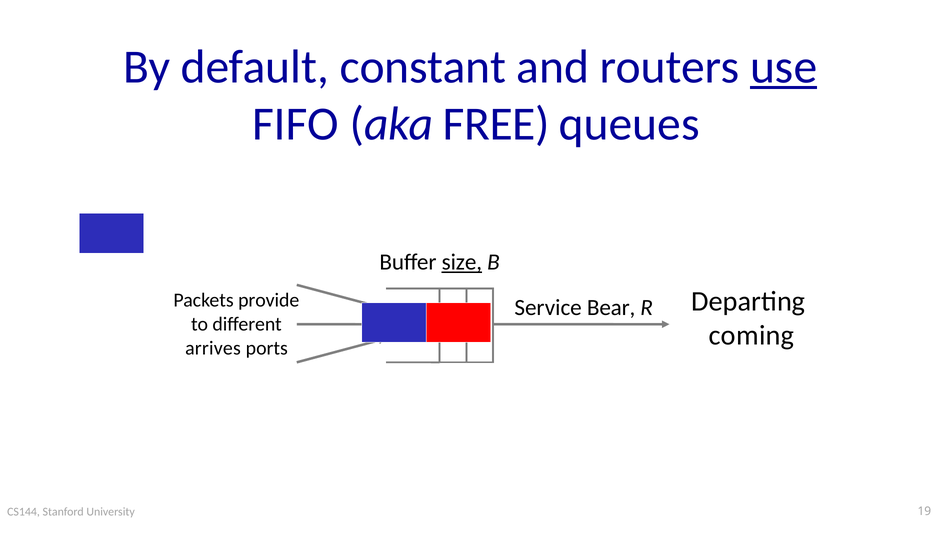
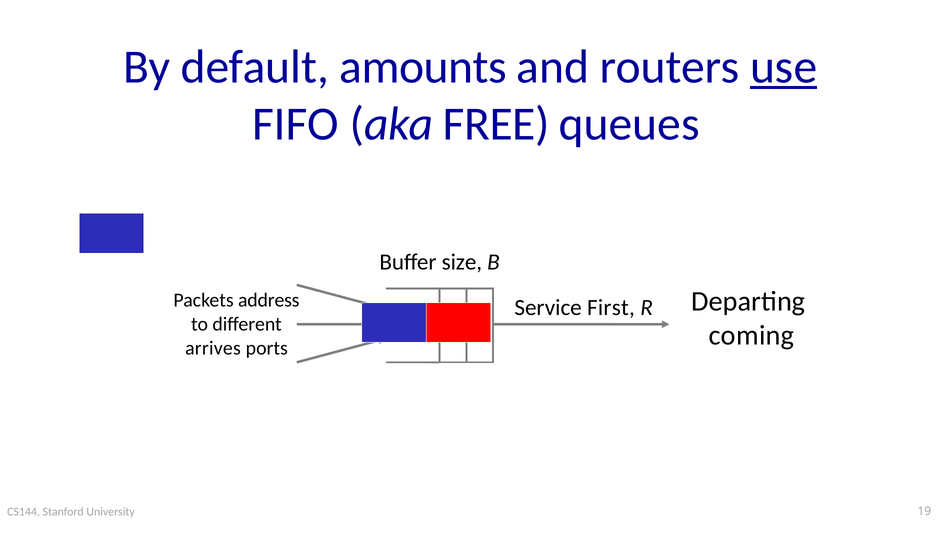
constant: constant -> amounts
size underline: present -> none
provide: provide -> address
Bear: Bear -> First
